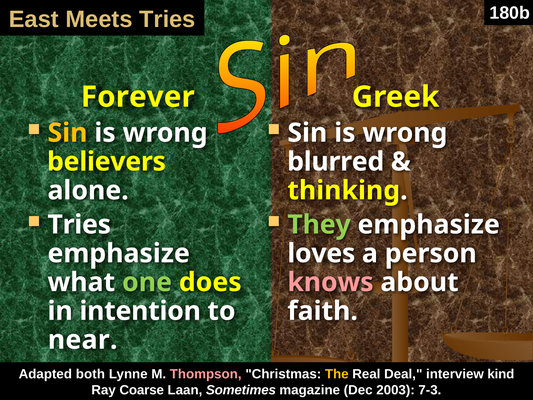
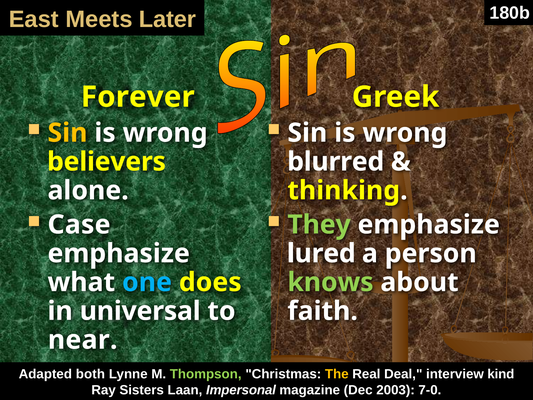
Meets Tries: Tries -> Later
Tries at (79, 225): Tries -> Case
loves: loves -> lured
one colour: light green -> light blue
knows colour: pink -> light green
intention: intention -> universal
Thompson colour: pink -> light green
Coarse: Coarse -> Sisters
Sometimes: Sometimes -> Impersonal
7-3: 7-3 -> 7-0
